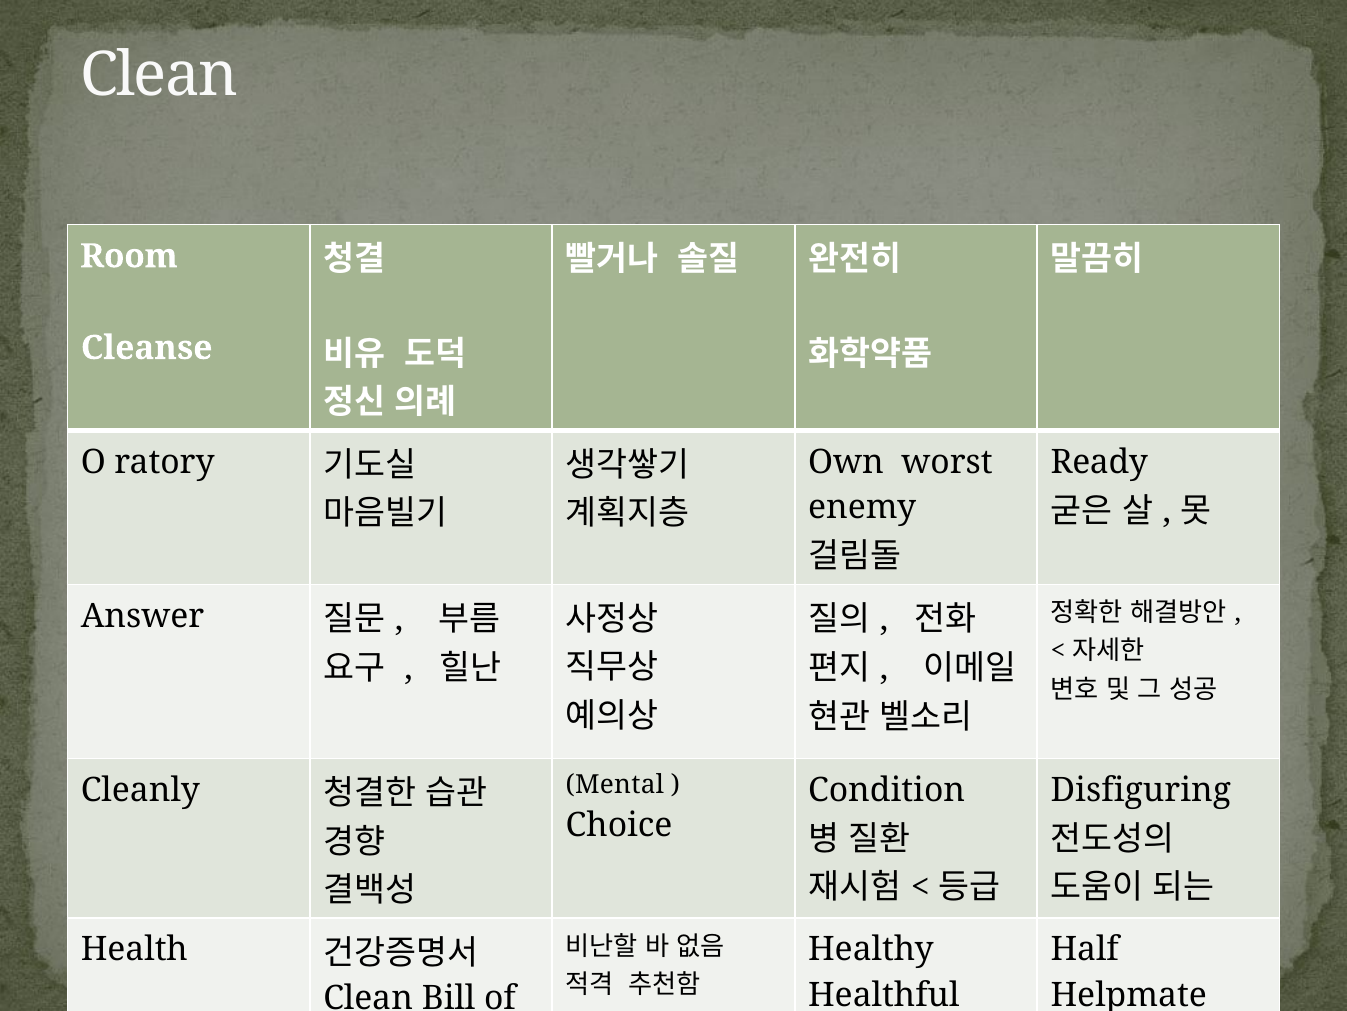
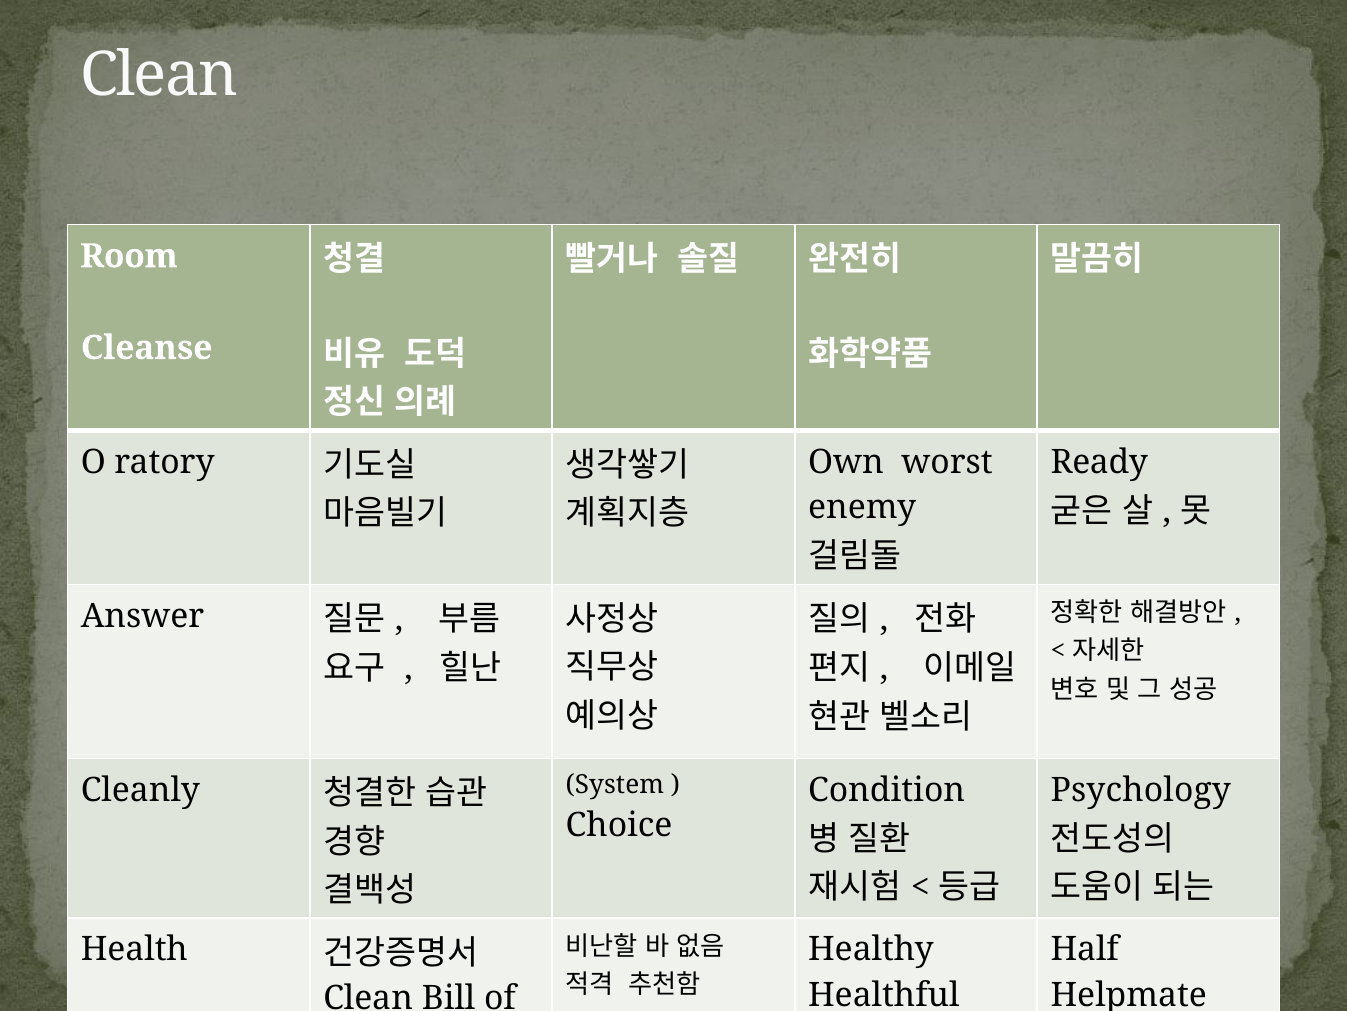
Mental: Mental -> System
Disfiguring: Disfiguring -> Psychology
